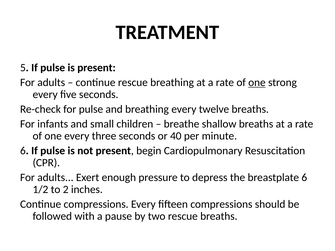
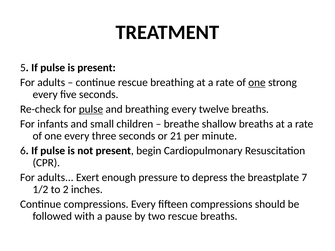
pulse at (91, 109) underline: none -> present
40: 40 -> 21
breastplate 6: 6 -> 7
